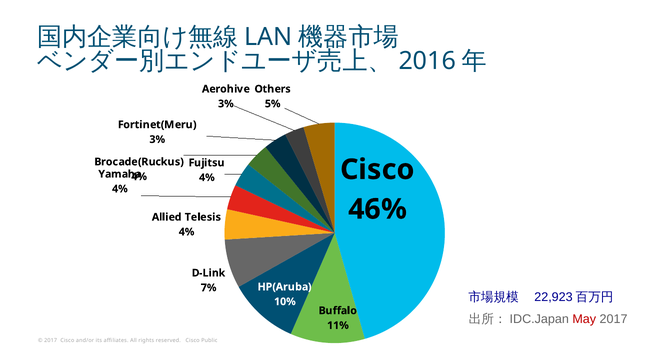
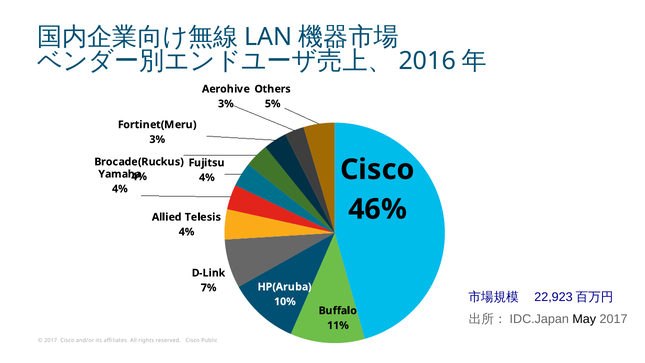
May colour: red -> black
